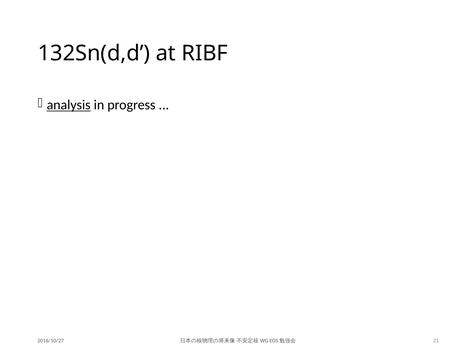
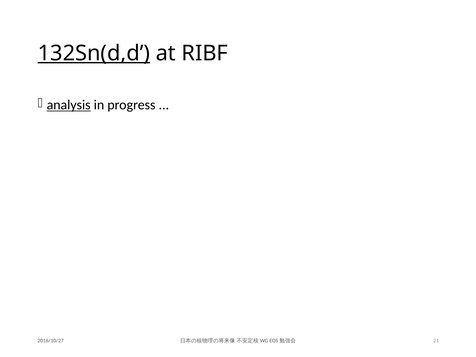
132Sn(d,d underline: none -> present
